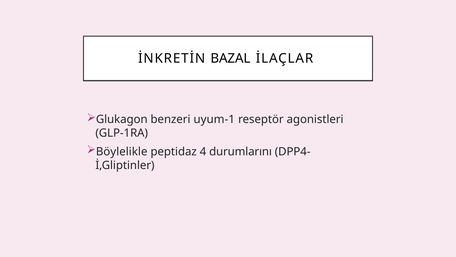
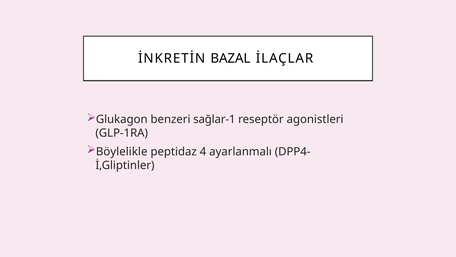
uyum-1: uyum-1 -> sağlar-1
durumlarını: durumlarını -> ayarlanmalı
